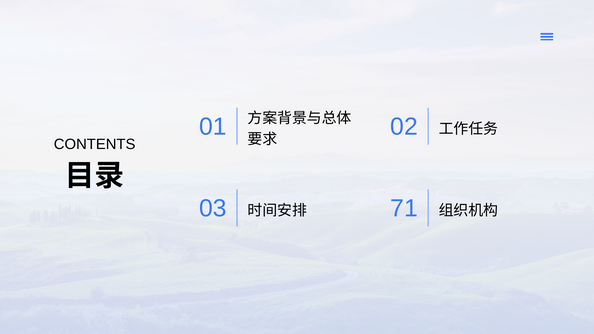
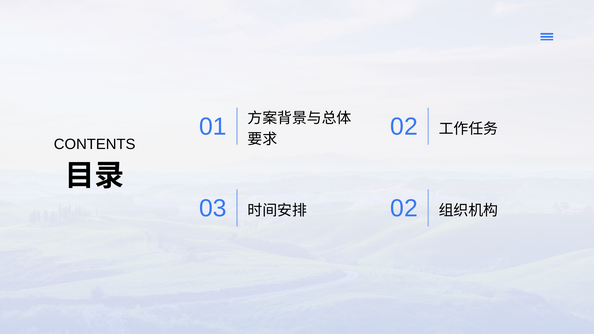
71 at (404, 208): 71 -> 02
